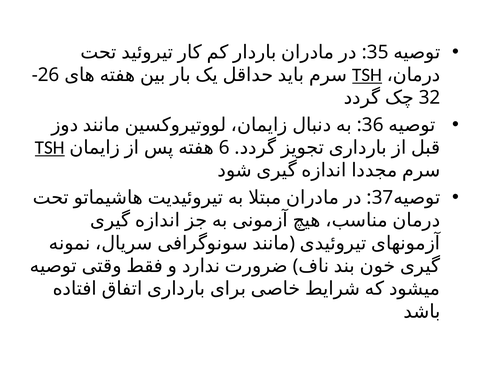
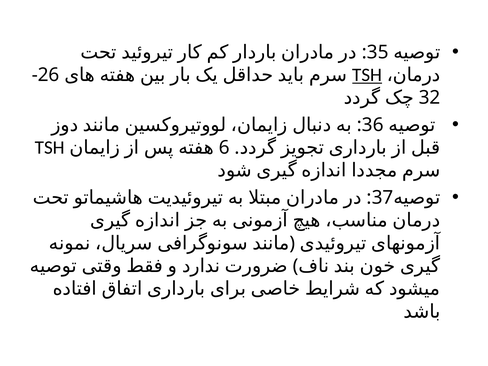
TSH at (50, 148) underline: present -> none
